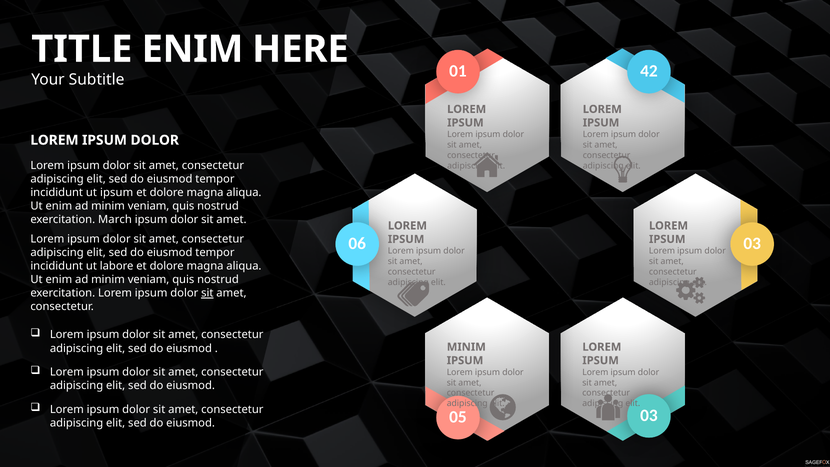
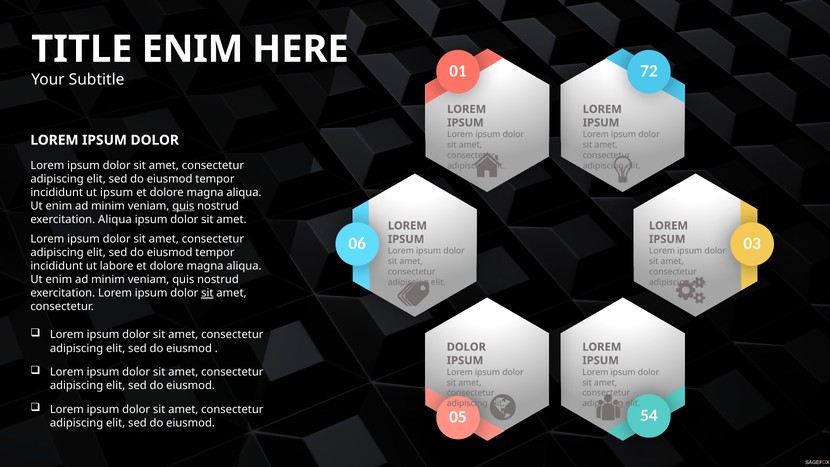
42: 42 -> 72
quis at (183, 206) underline: none -> present
exercitation March: March -> Aliqua
MINIM at (466, 347): MINIM -> DOLOR
05 03: 03 -> 54
